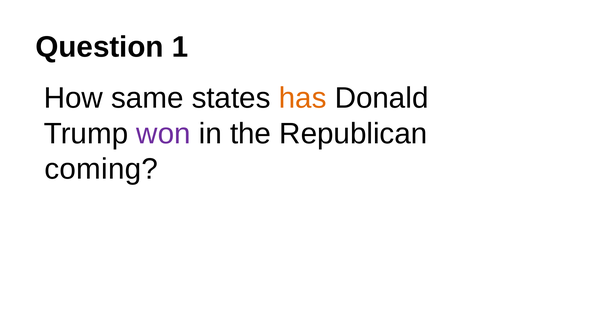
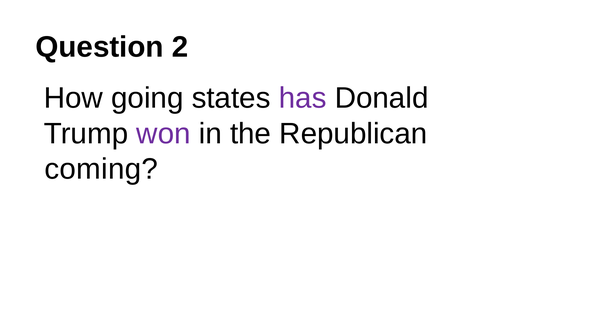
1: 1 -> 2
same: same -> going
has colour: orange -> purple
